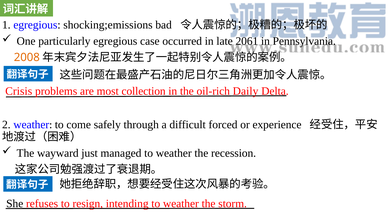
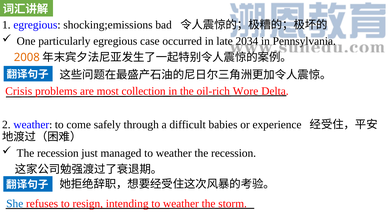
2061: 2061 -> 2034
Daily: Daily -> Wore
forced: forced -> babies
wayward at (58, 153): wayward -> recession
She colour: black -> blue
